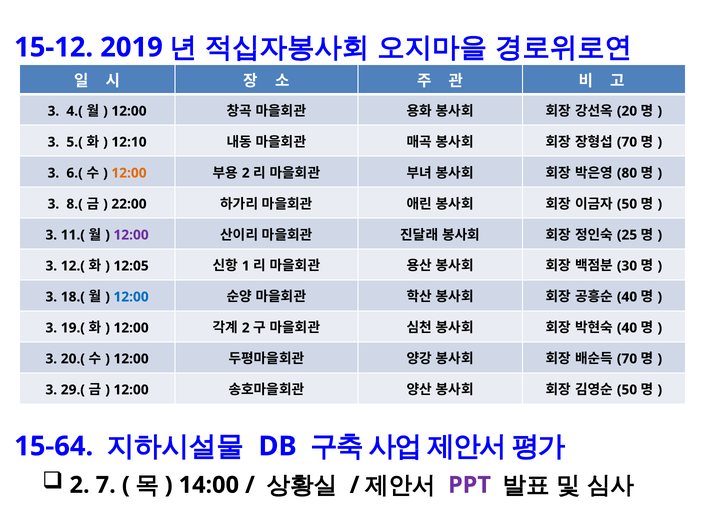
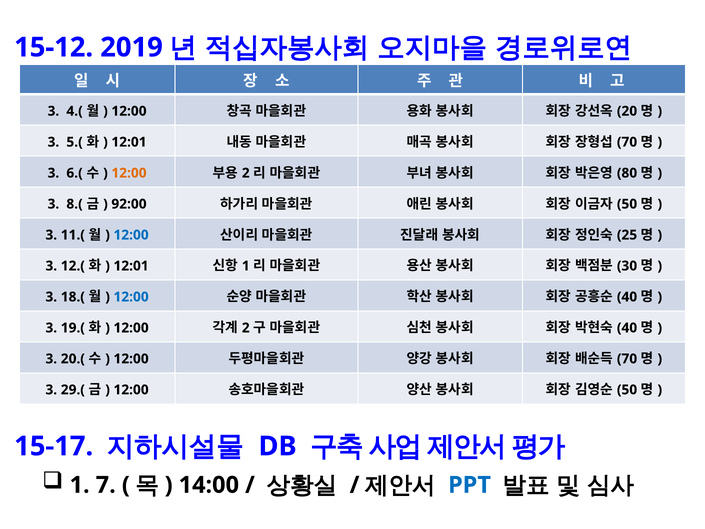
12:10 at (129, 142): 12:10 -> 12:01
22:00: 22:00 -> 92:00
12:00 at (131, 235) colour: purple -> blue
12:05 at (131, 266): 12:05 -> 12:01
15-64: 15-64 -> 15-17
2 at (80, 485): 2 -> 1
PPT colour: purple -> blue
